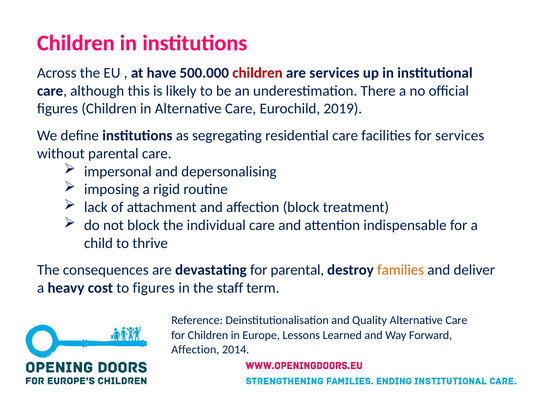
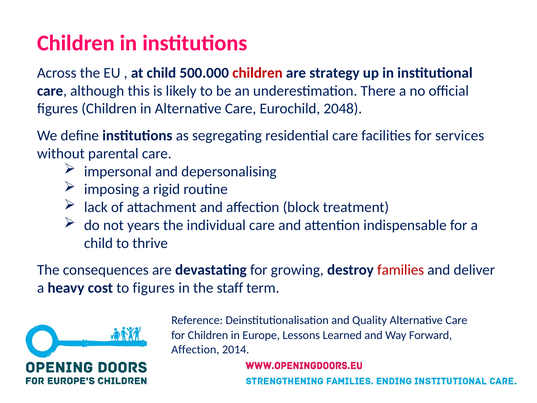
at have: have -> child
are services: services -> strategy
2019: 2019 -> 2048
not block: block -> years
for parental: parental -> growing
families colour: orange -> red
